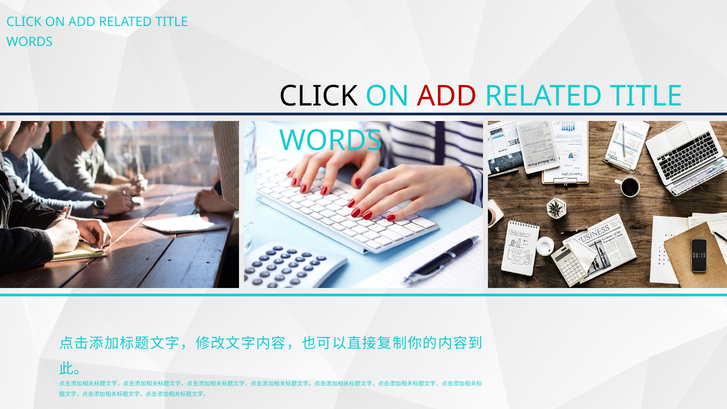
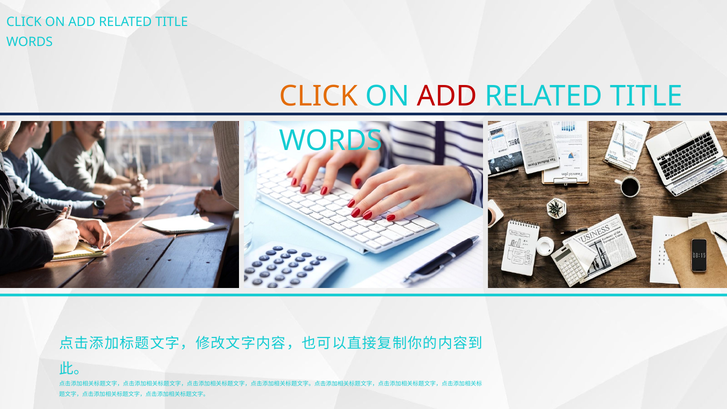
CLICK at (318, 96) colour: black -> orange
